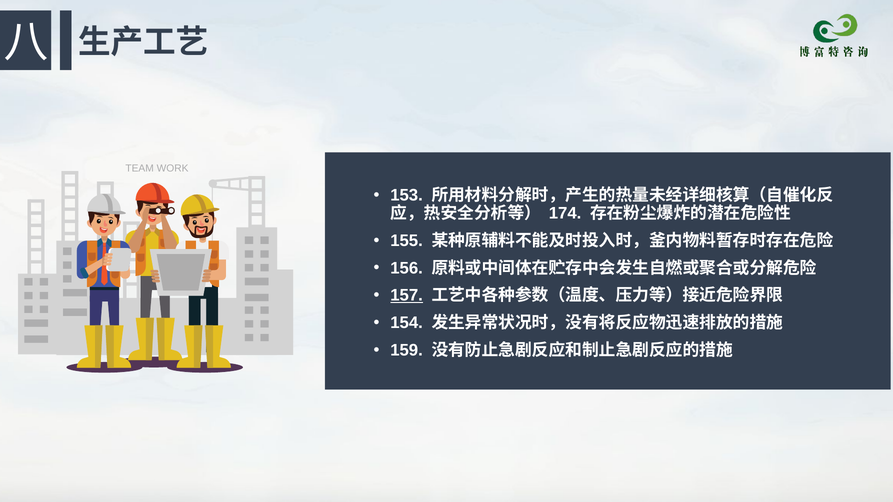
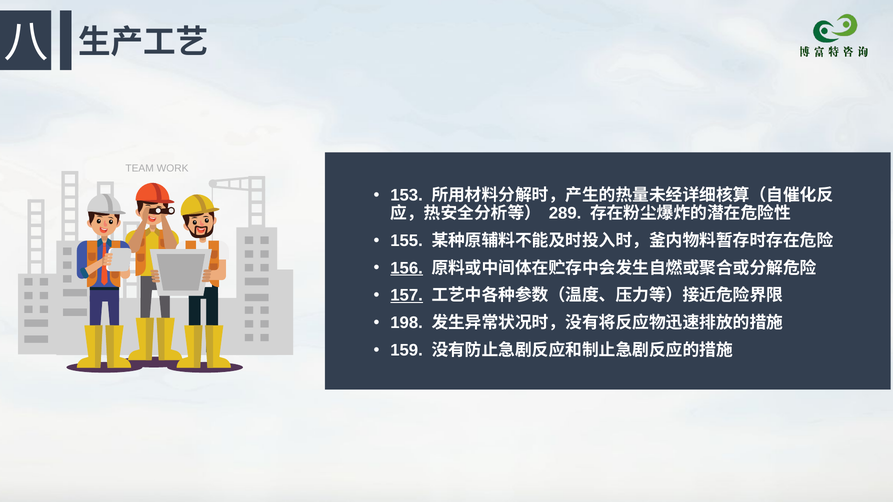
174: 174 -> 289
156 underline: none -> present
154: 154 -> 198
